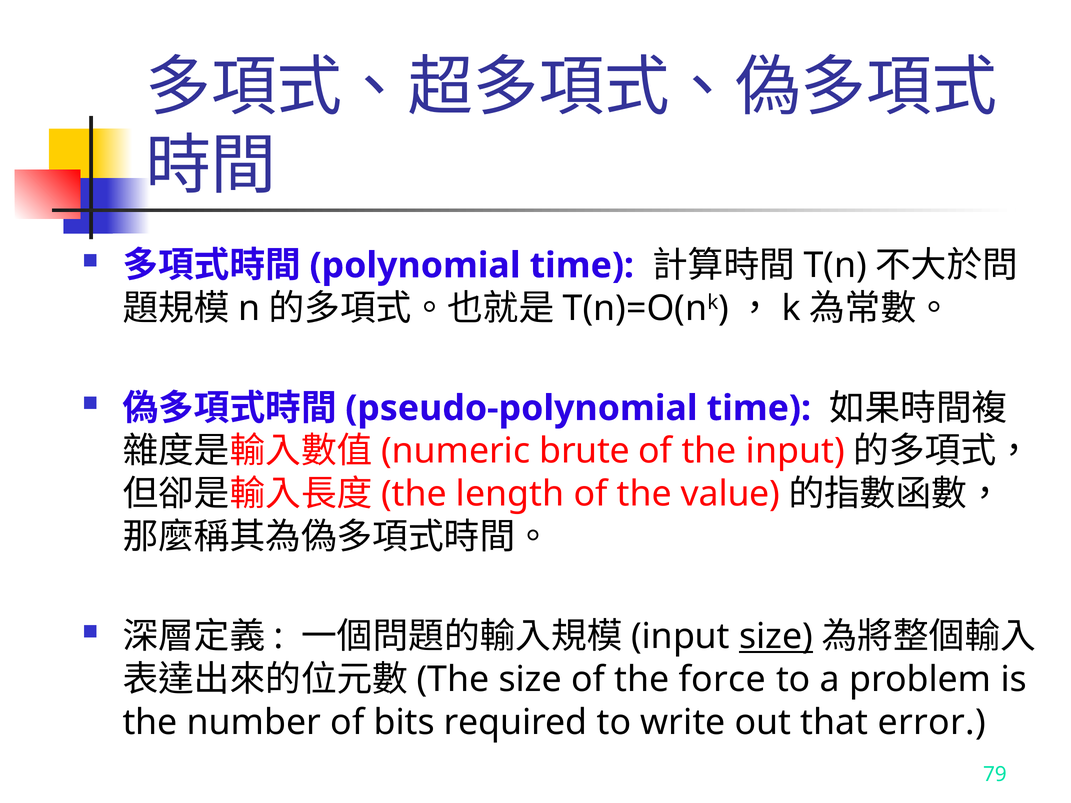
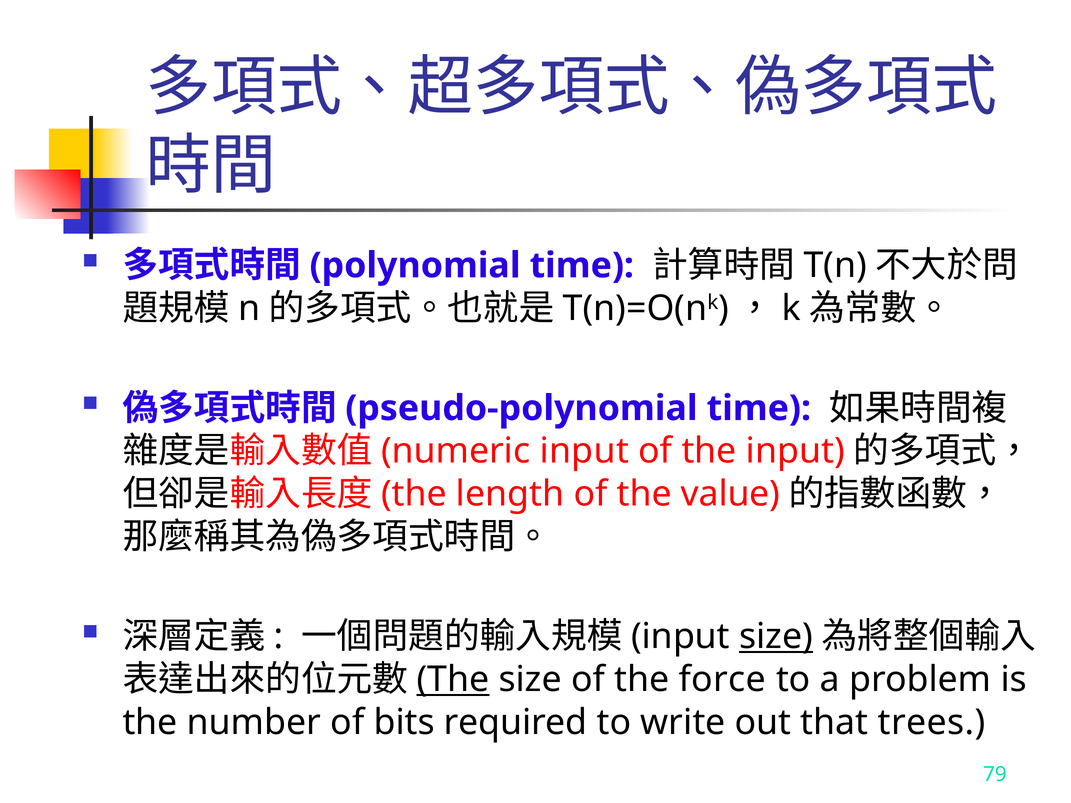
brute at (585, 451): brute -> input
The at (453, 680) underline: none -> present
error: error -> trees
